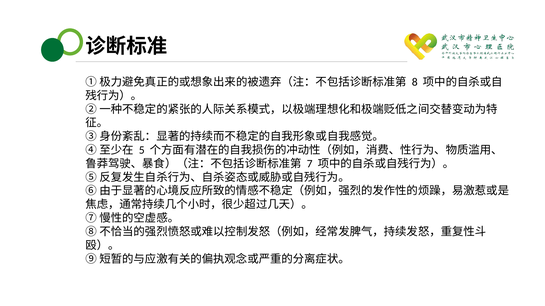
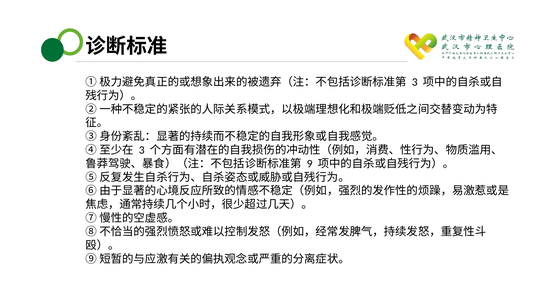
8 at (415, 82): 8 -> 3
5 at (142, 150): 5 -> 3
7: 7 -> 9
